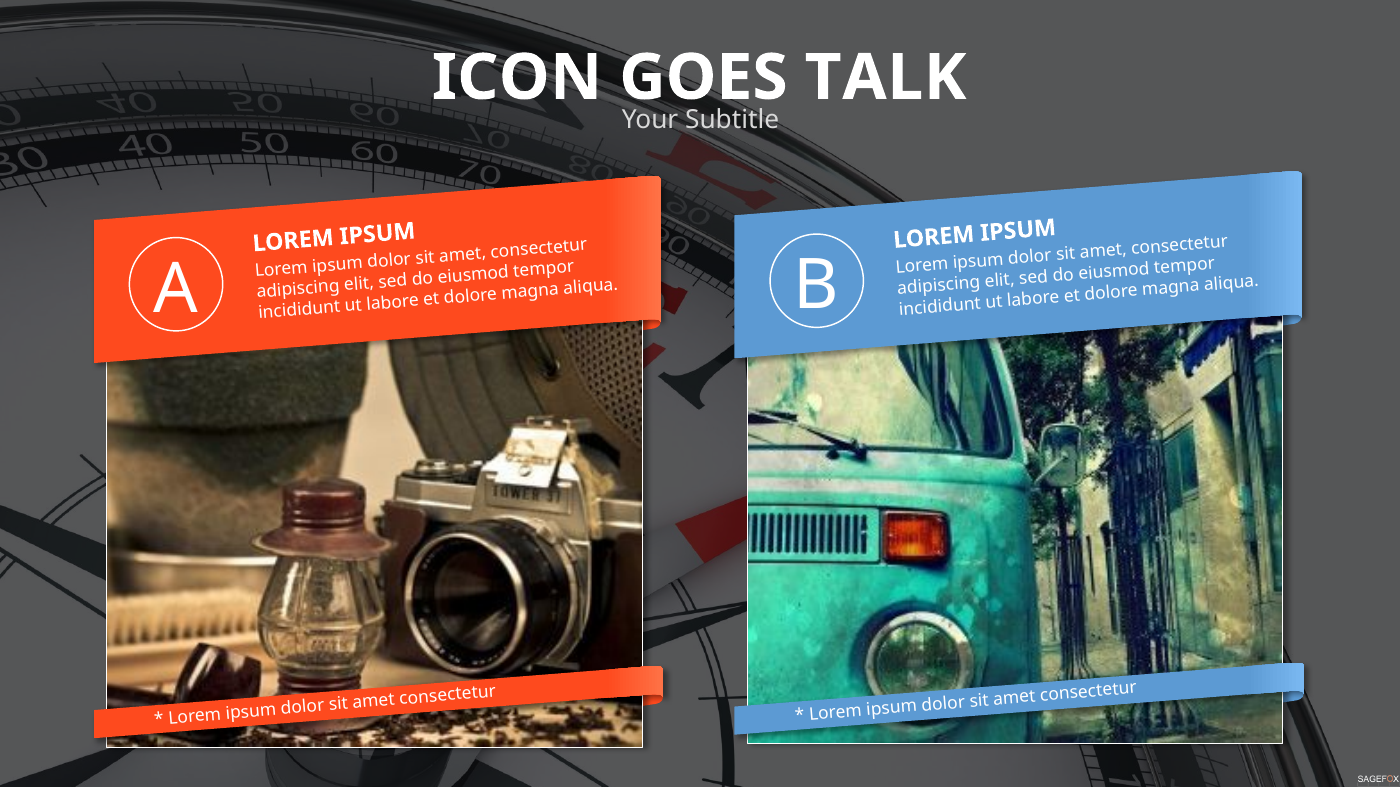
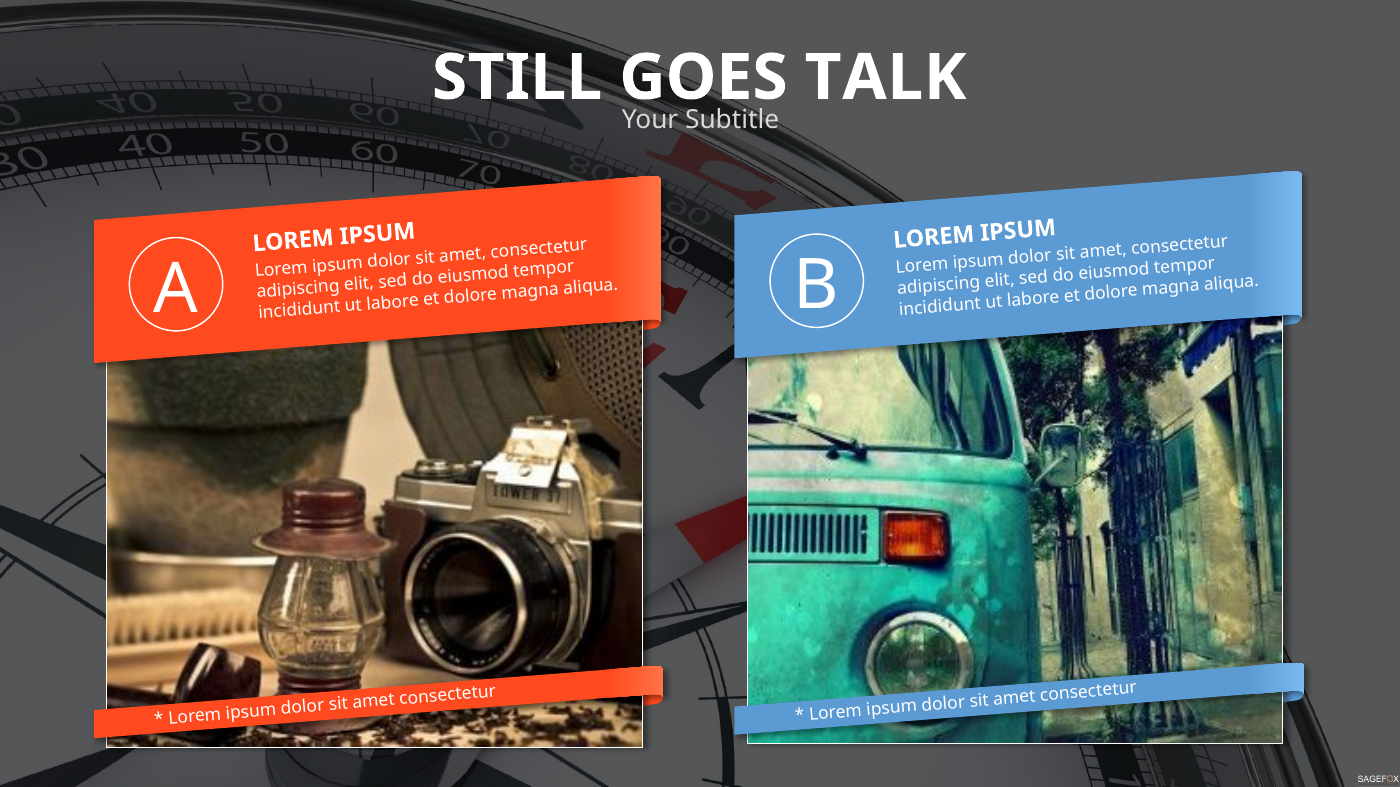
ICON: ICON -> STILL
